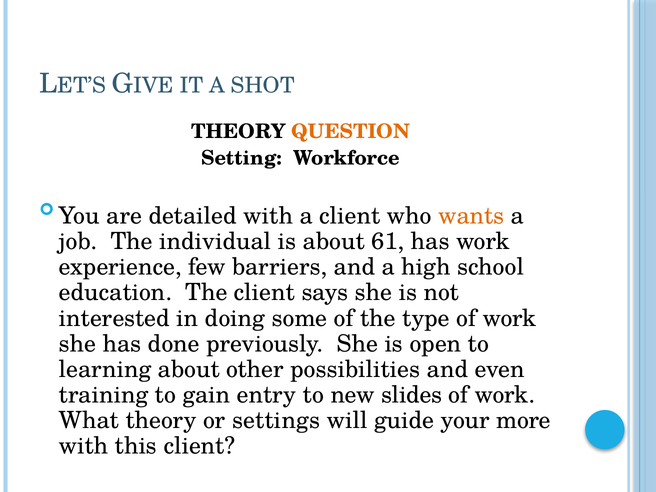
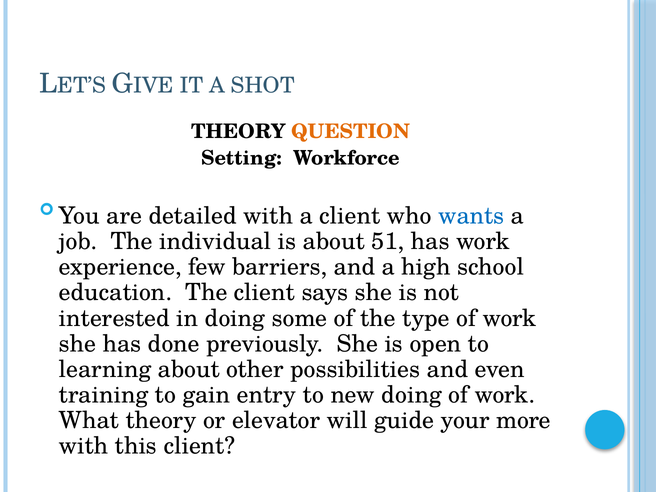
wants colour: orange -> blue
61: 61 -> 51
new slides: slides -> doing
settings: settings -> elevator
